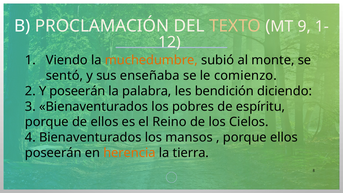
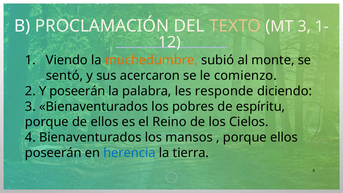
MT 9: 9 -> 3
enseñaba: enseñaba -> acercaron
bendición: bendición -> responde
herencia colour: orange -> blue
